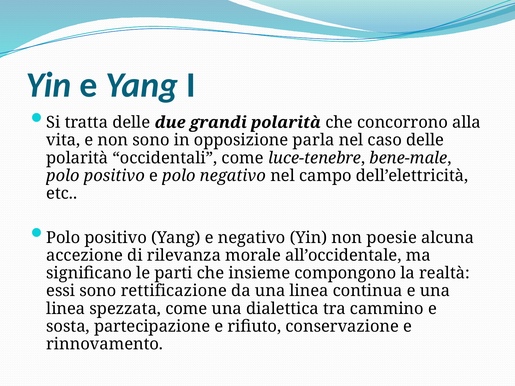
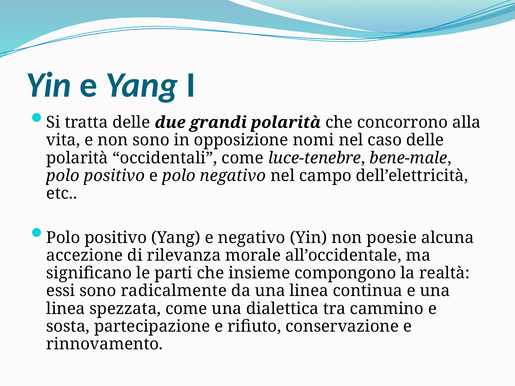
parla: parla -> nomi
rettificazione: rettificazione -> radicalmente
